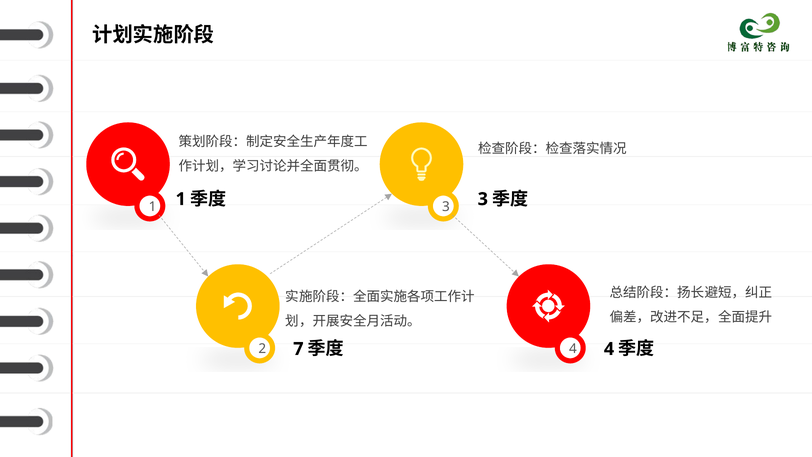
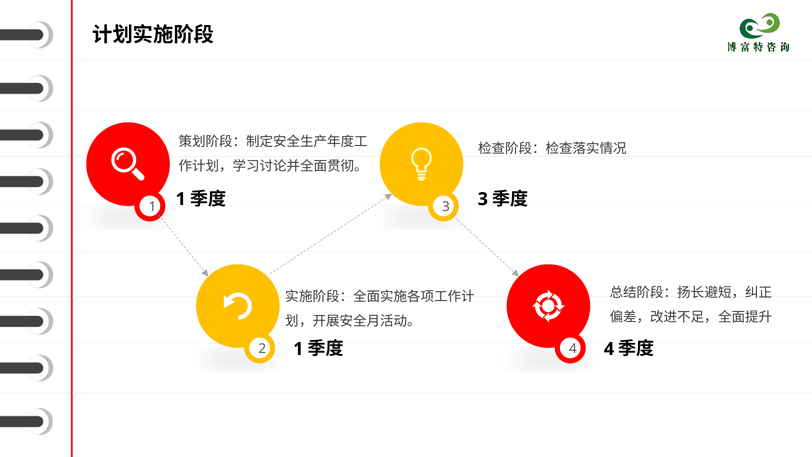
2 7: 7 -> 1
